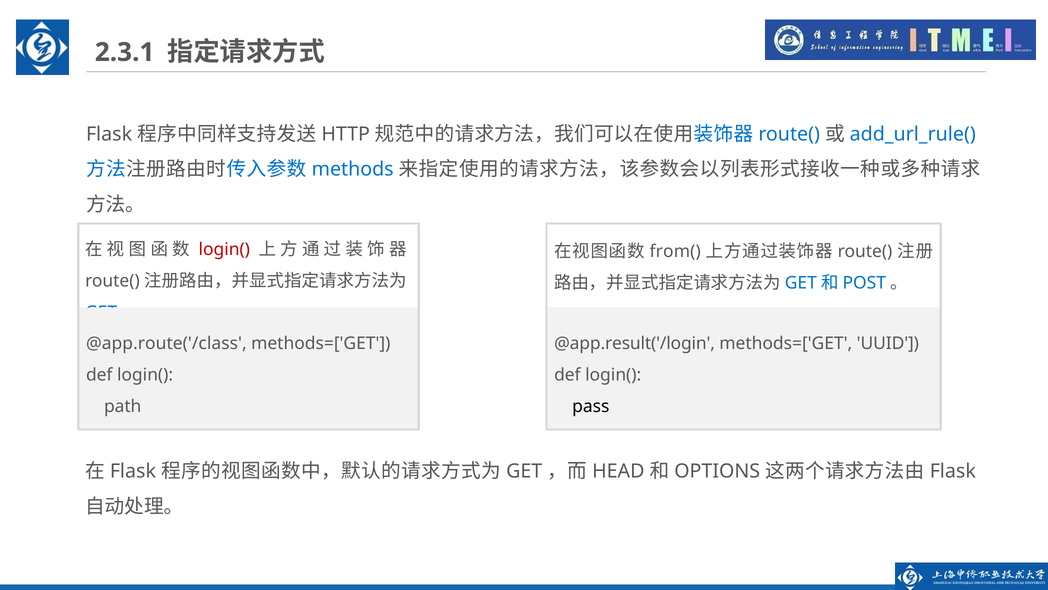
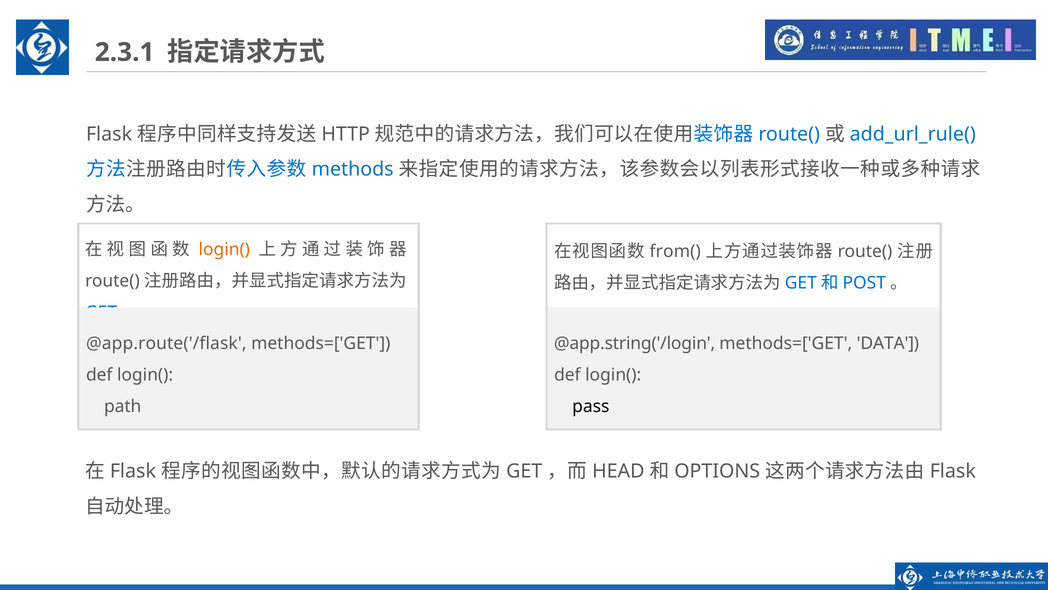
login( at (224, 249) colour: red -> orange
@app.result('/login: @app.result('/login -> @app.string('/login
UUID: UUID -> DATA
@app.route('/class: @app.route('/class -> @app.route('/flask
